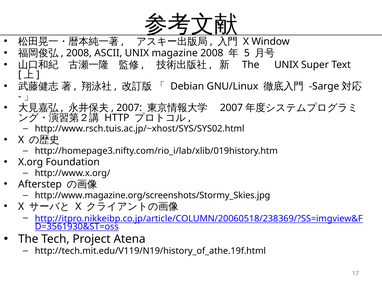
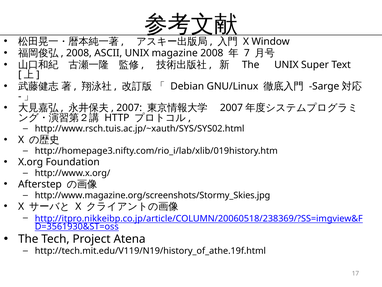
5: 5 -> 7
http://www.rsch.tuis.ac.jp/~xhost/SYS/SYS02.html: http://www.rsch.tuis.ac.jp/~xhost/SYS/SYS02.html -> http://www.rsch.tuis.ac.jp/~xauth/SYS/SYS02.html
